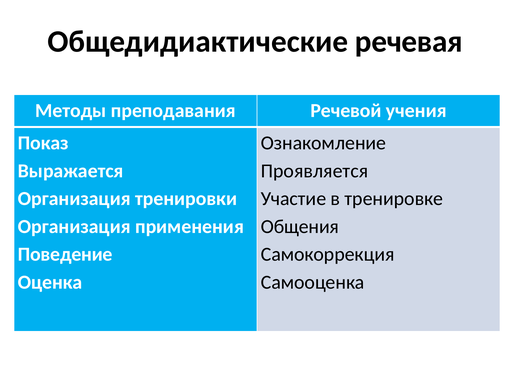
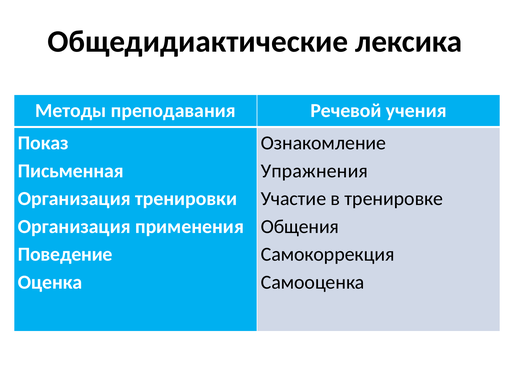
речевая: речевая -> лексика
Выражается: Выражается -> Письменная
Проявляется: Проявляется -> Упражнения
